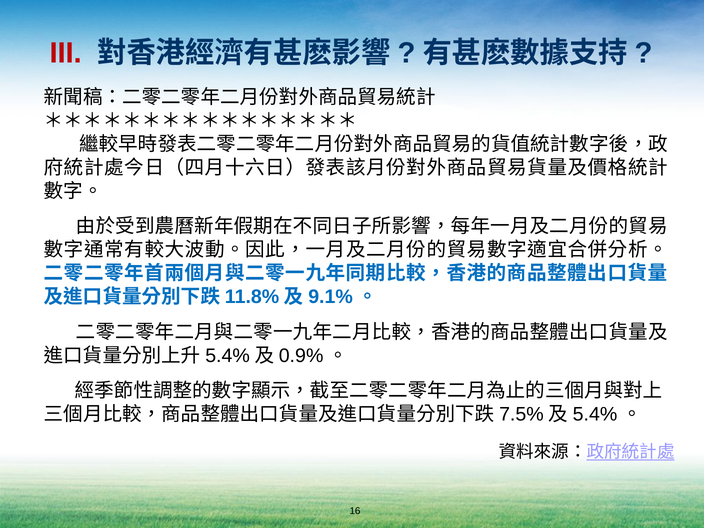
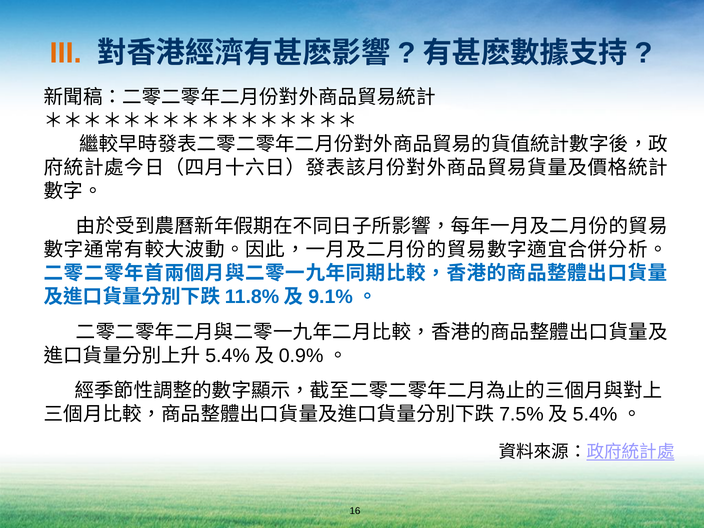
III colour: red -> orange
